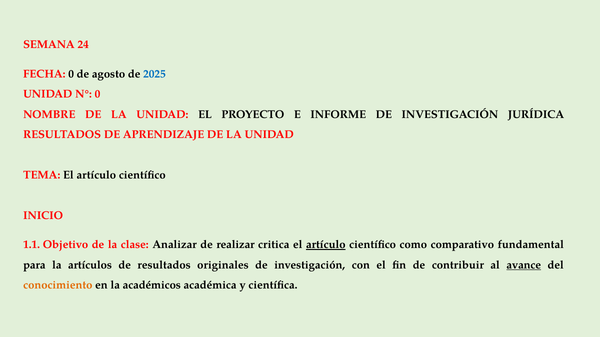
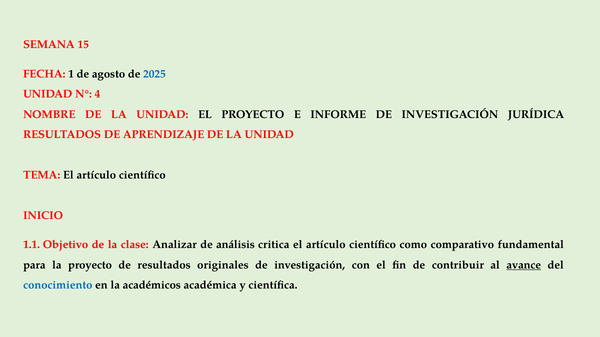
24: 24 -> 15
FECHA 0: 0 -> 1
N° 0: 0 -> 4
realizar: realizar -> análisis
artículo at (326, 245) underline: present -> none
la artículos: artículos -> proyecto
conocimiento colour: orange -> blue
